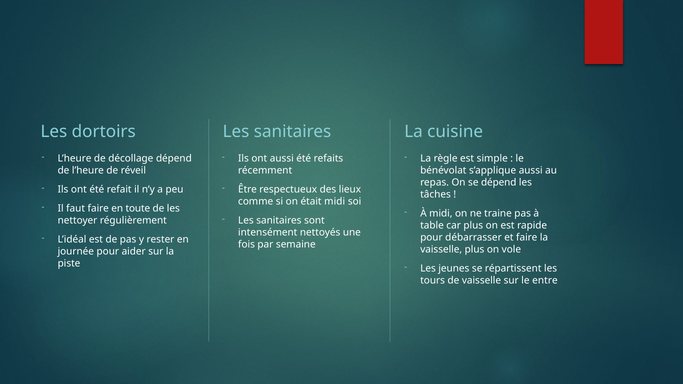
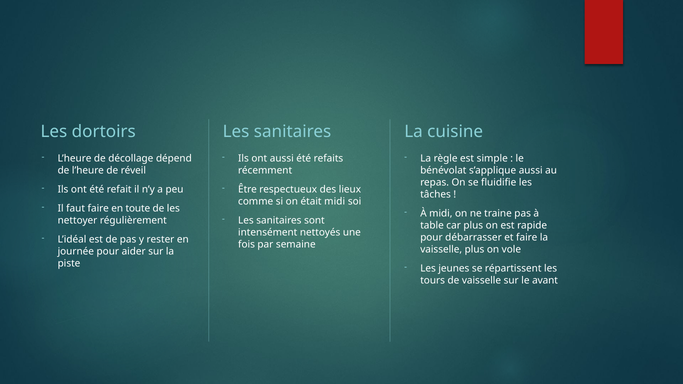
se dépend: dépend -> fluidifie
entre: entre -> avant
